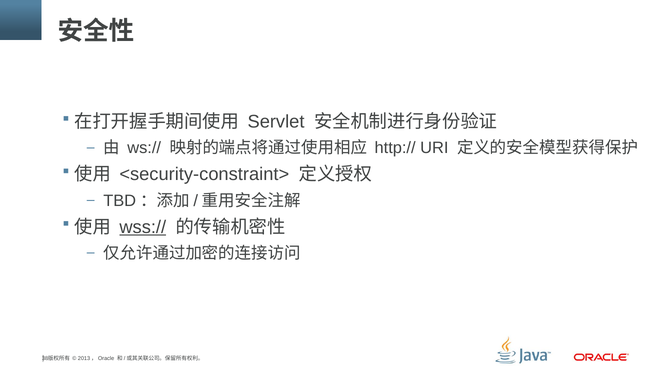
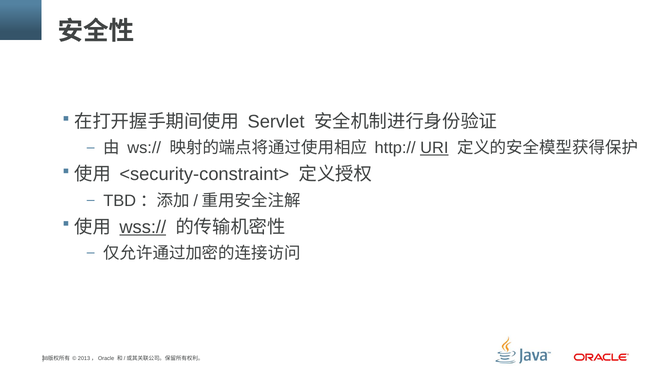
URI underline: none -> present
